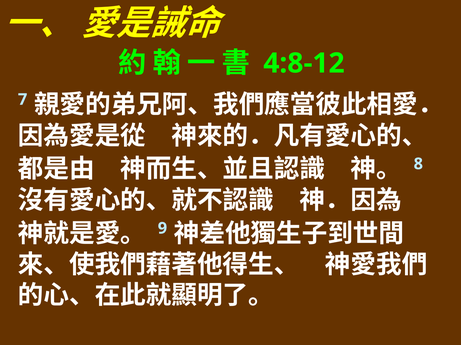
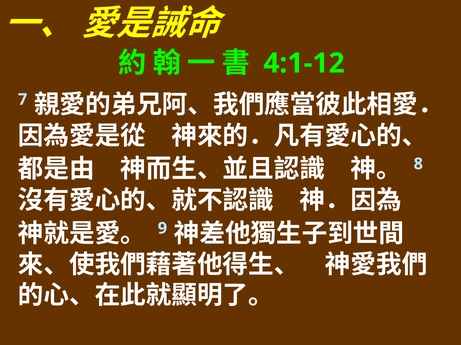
4:8-12: 4:8-12 -> 4:1-12
